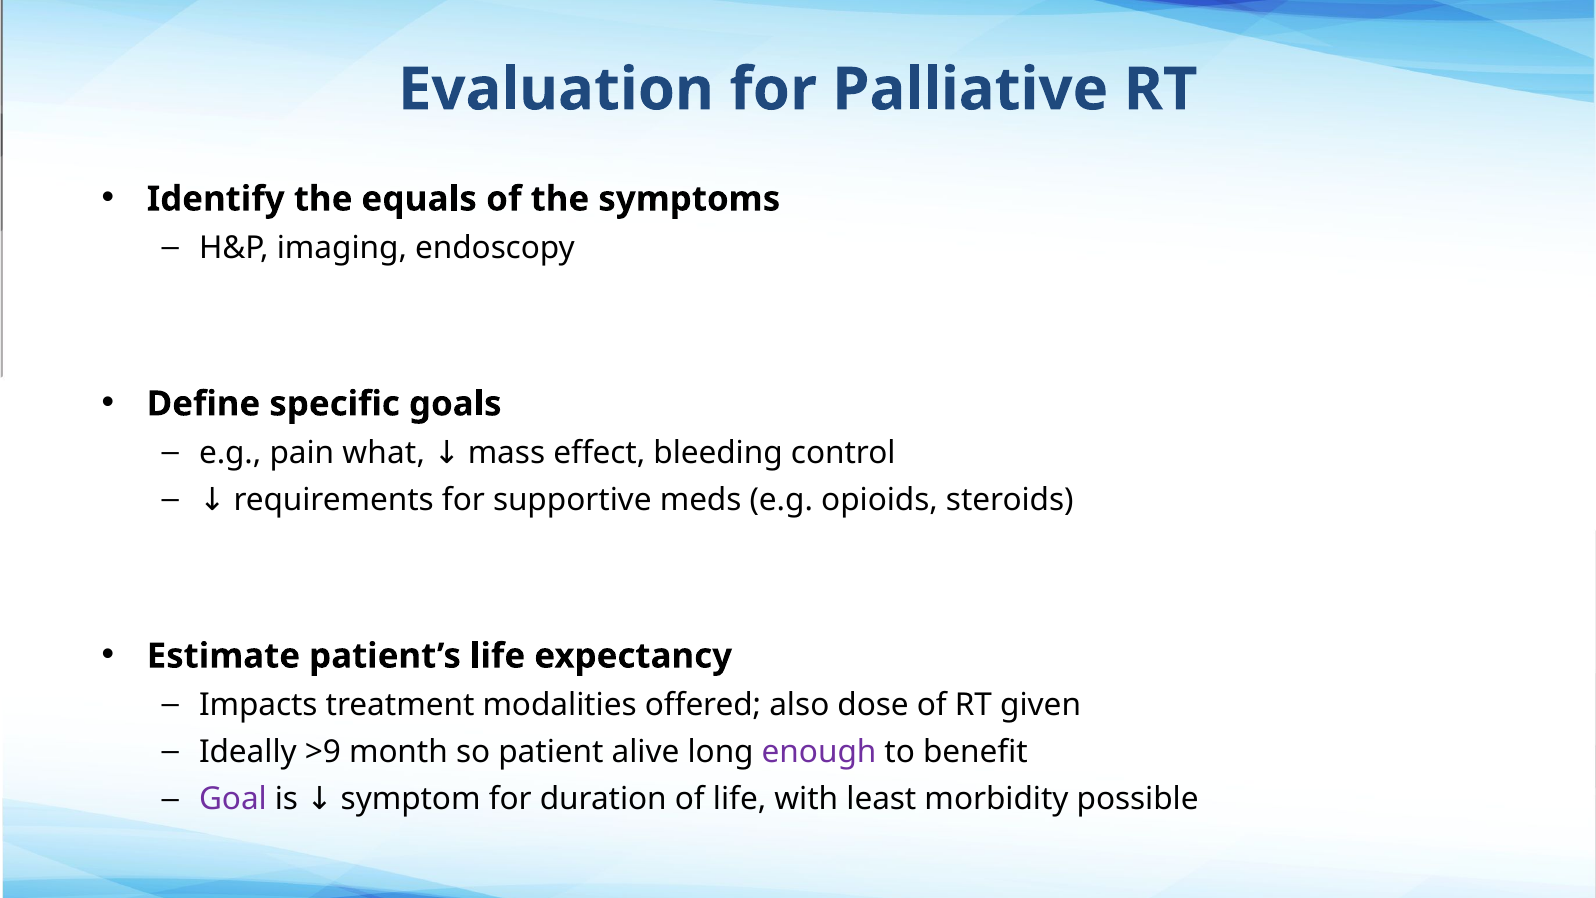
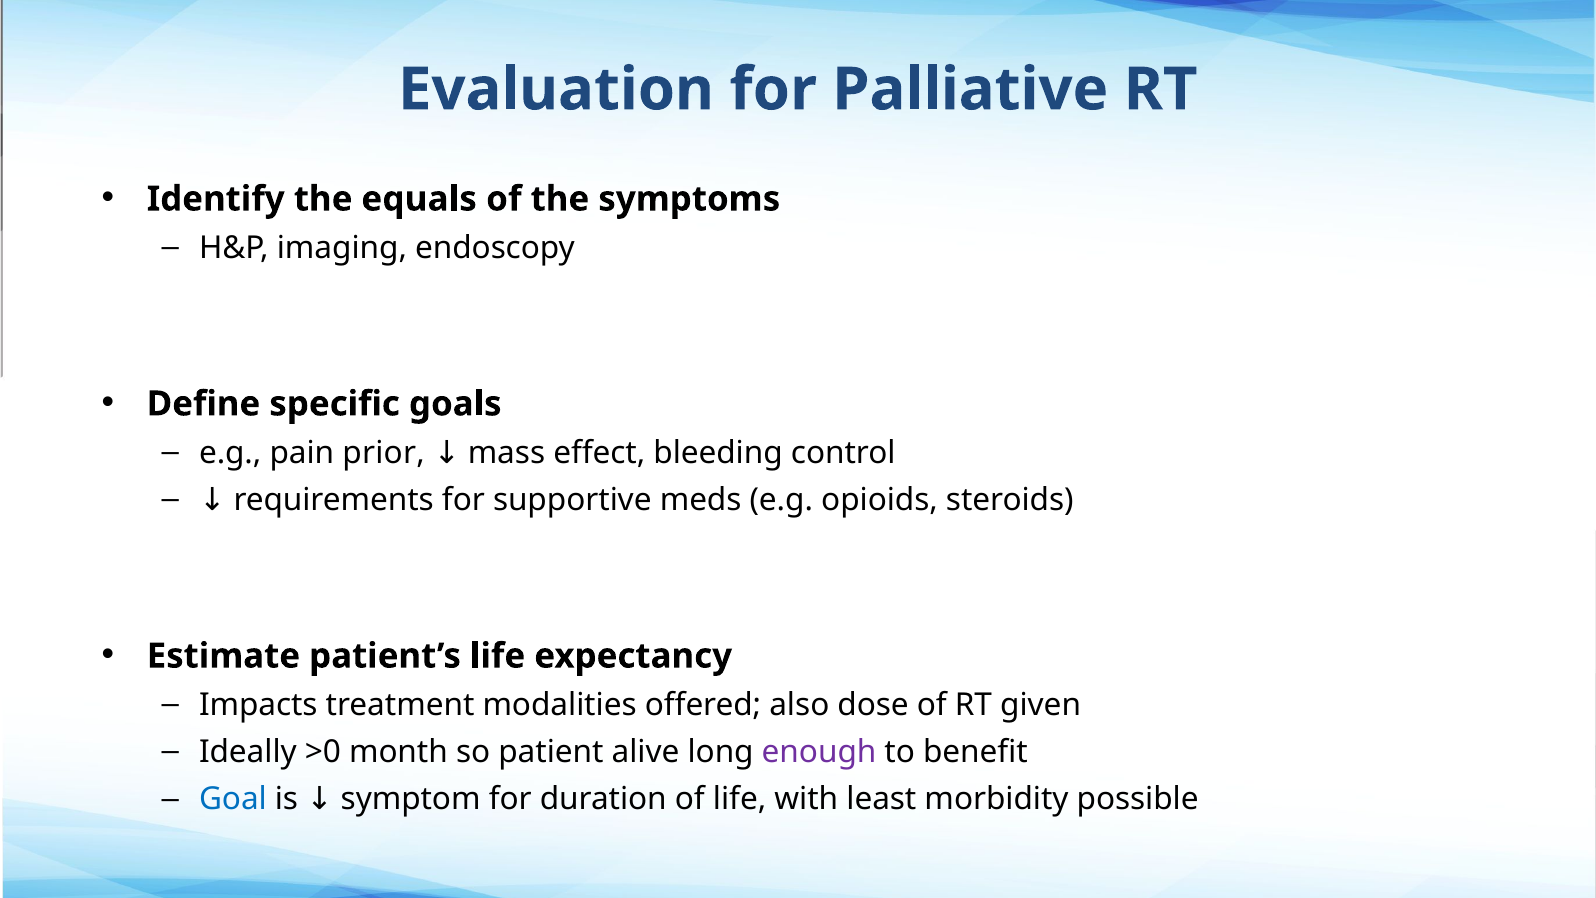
what: what -> prior
>9: >9 -> >0
Goal colour: purple -> blue
